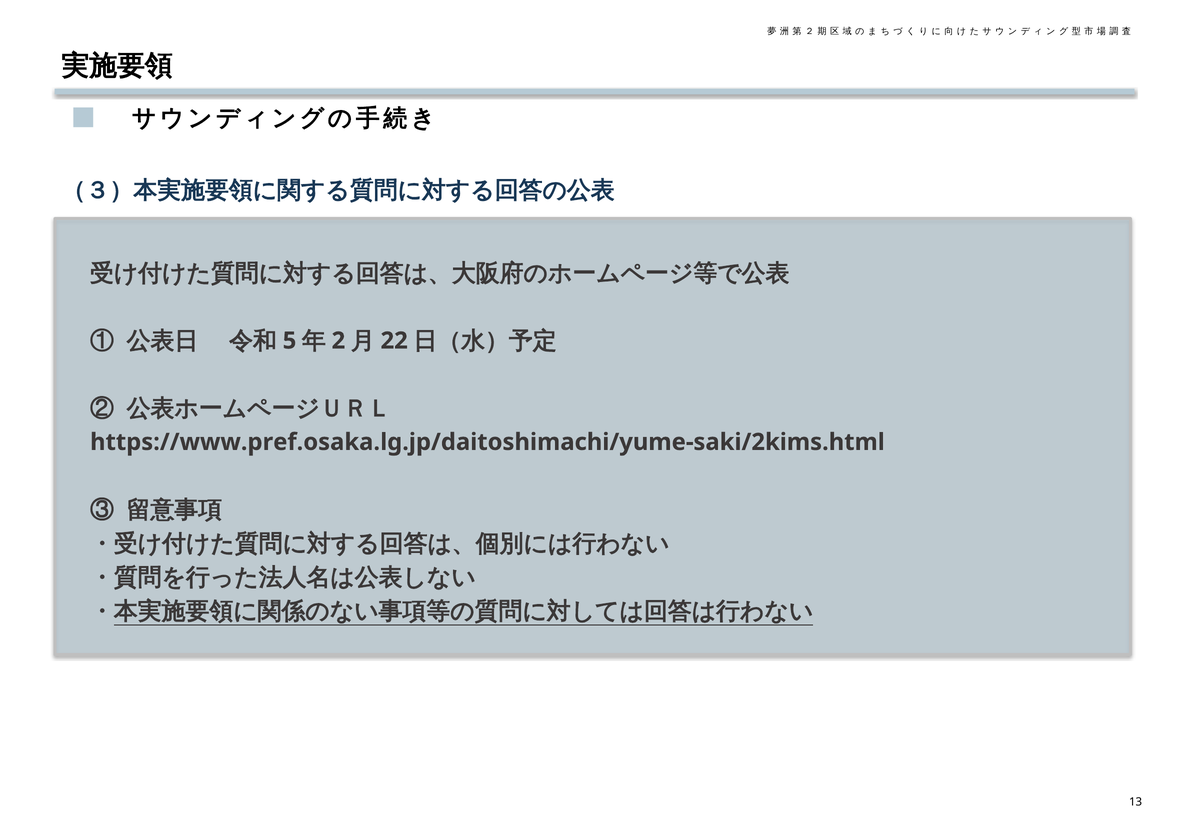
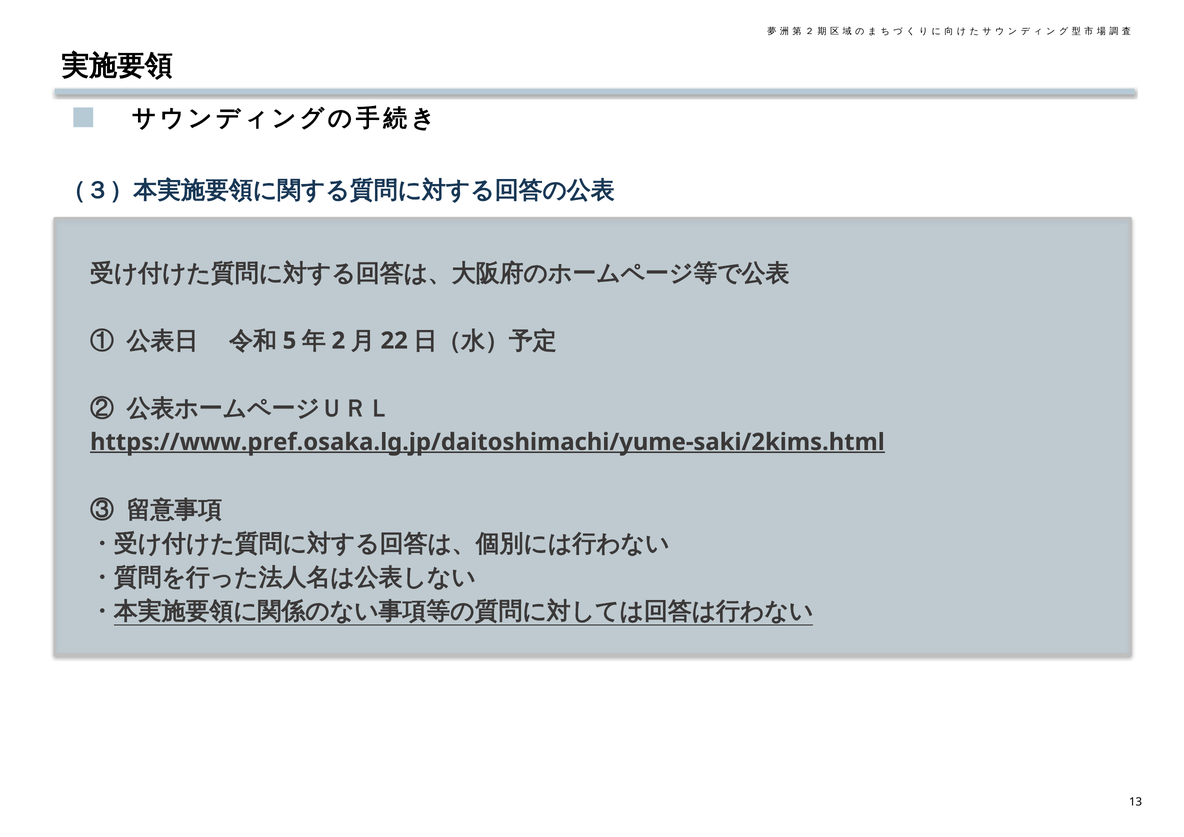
https://www.pref.osaka.lg.jp/daitoshimachi/yume-saki/2kims.html underline: none -> present
